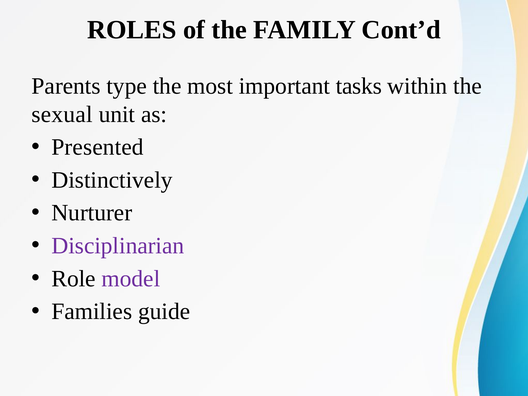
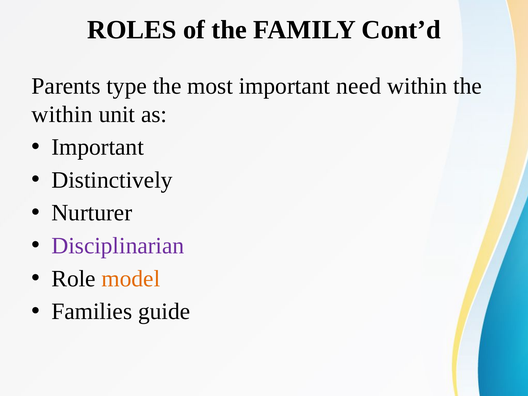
tasks: tasks -> need
sexual at (62, 114): sexual -> within
Presented at (98, 147): Presented -> Important
model colour: purple -> orange
